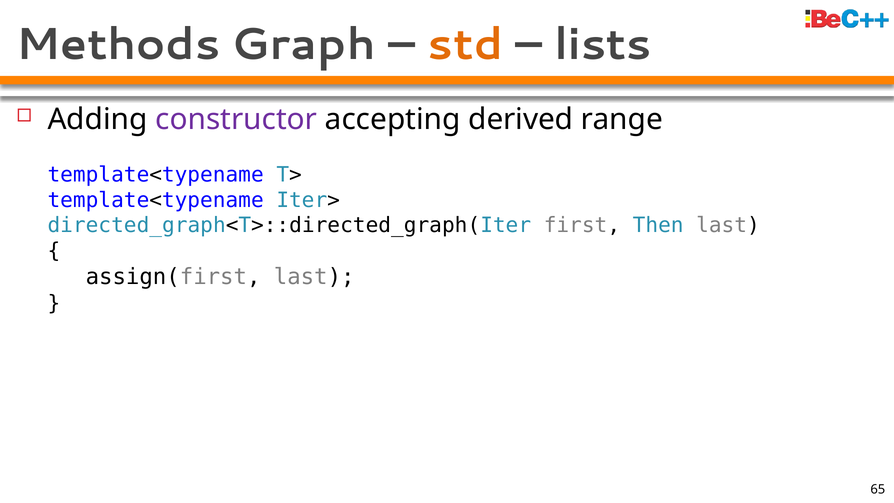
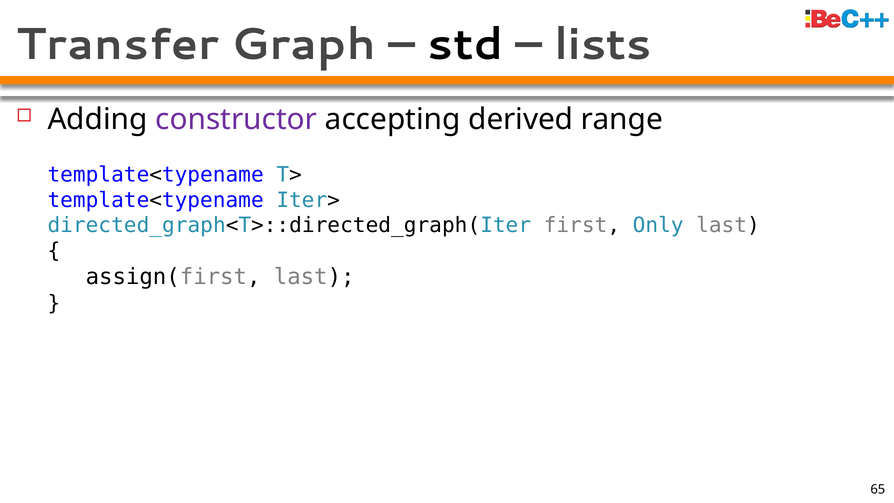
Methods: Methods -> Transfer
std colour: orange -> black
Then: Then -> Only
